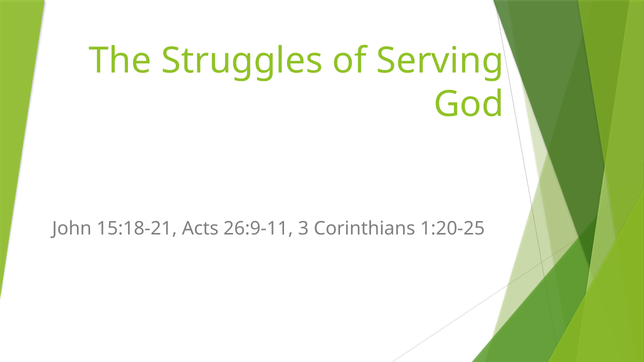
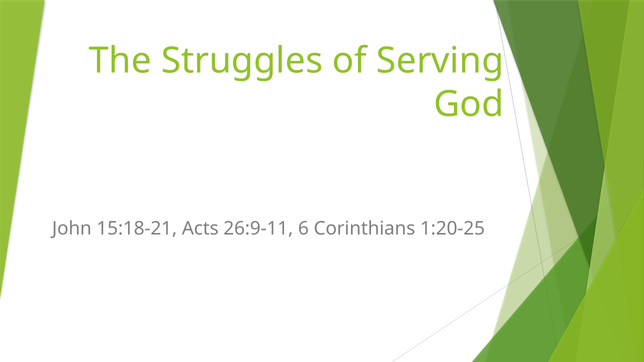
3: 3 -> 6
